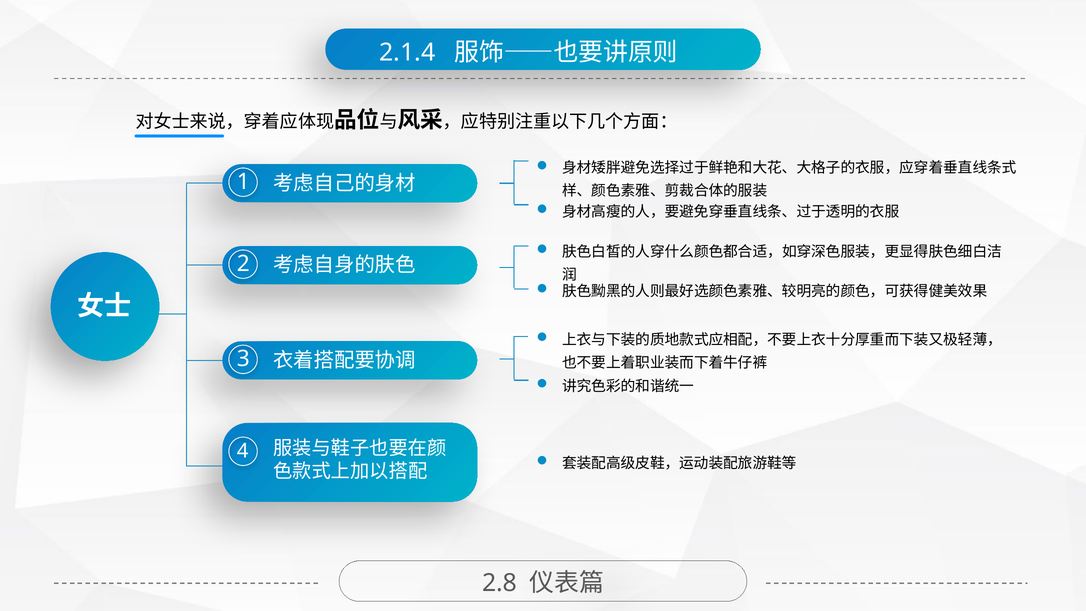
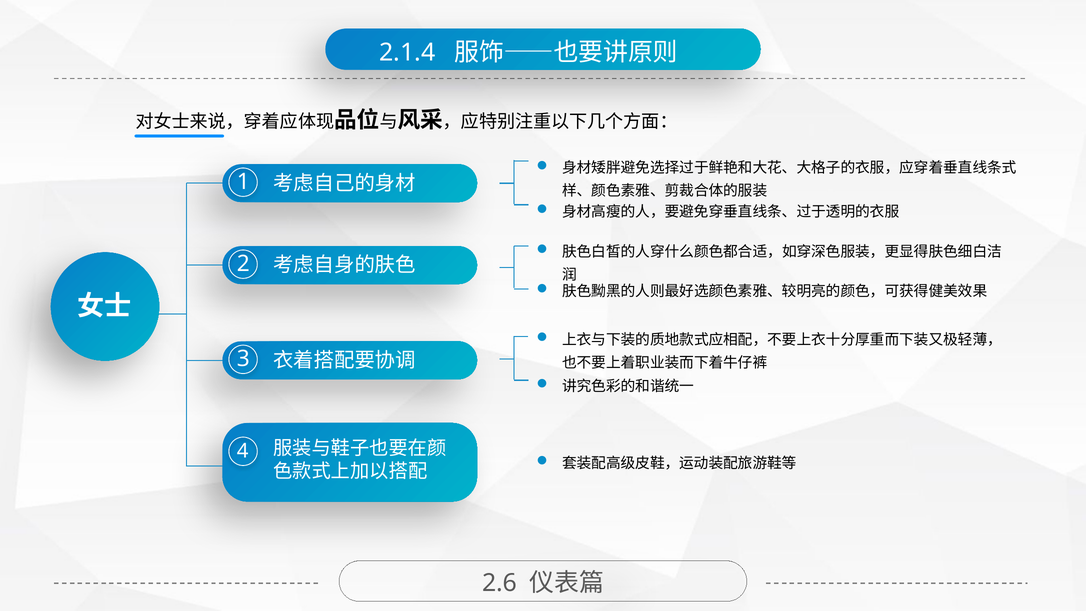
2.8: 2.8 -> 2.6
